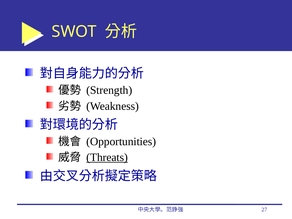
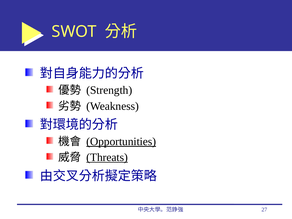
Opportunities underline: none -> present
